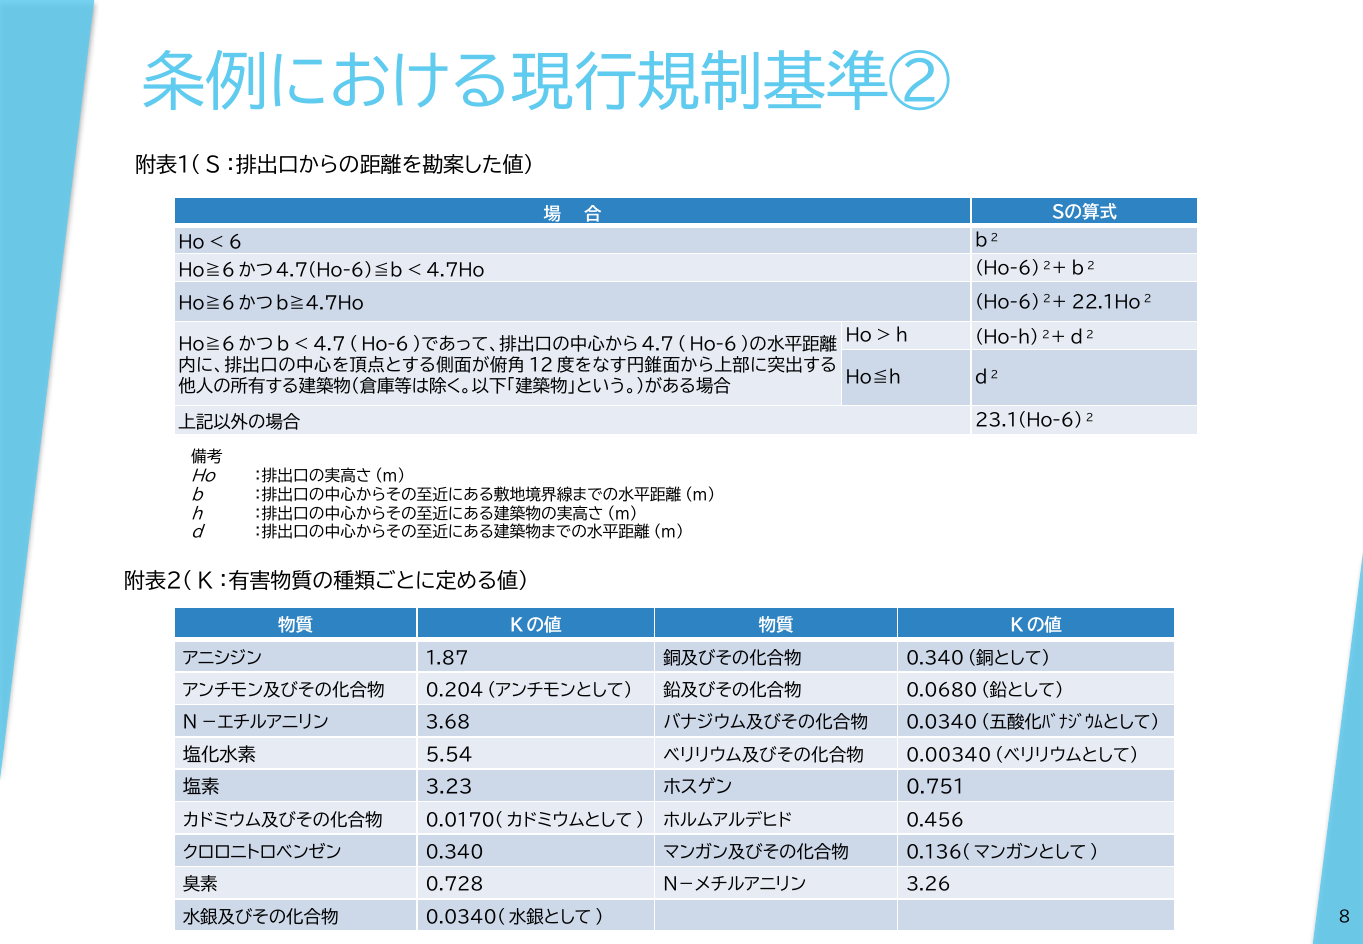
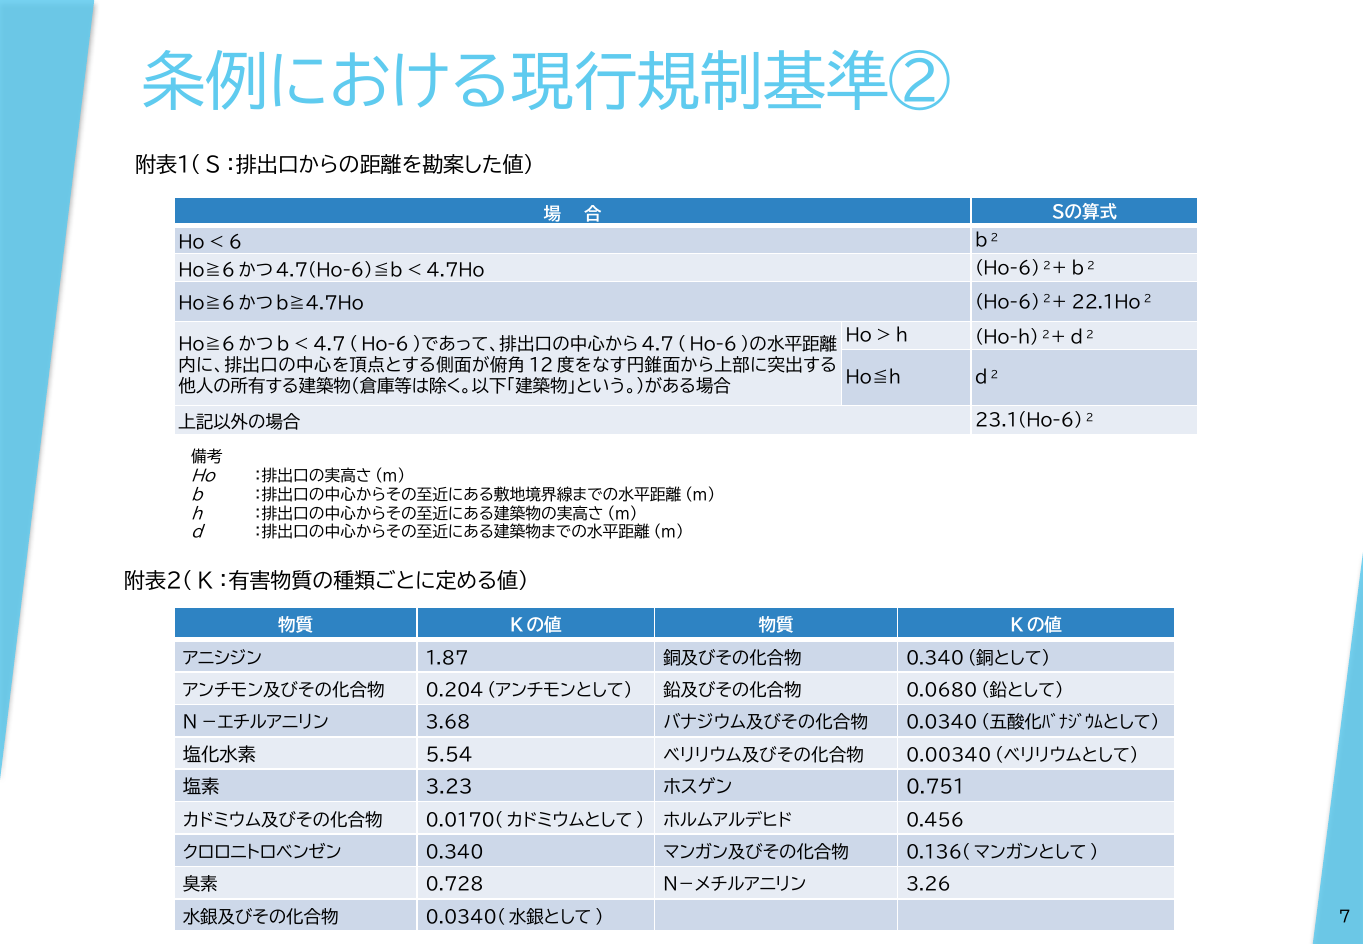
8: 8 -> 7
